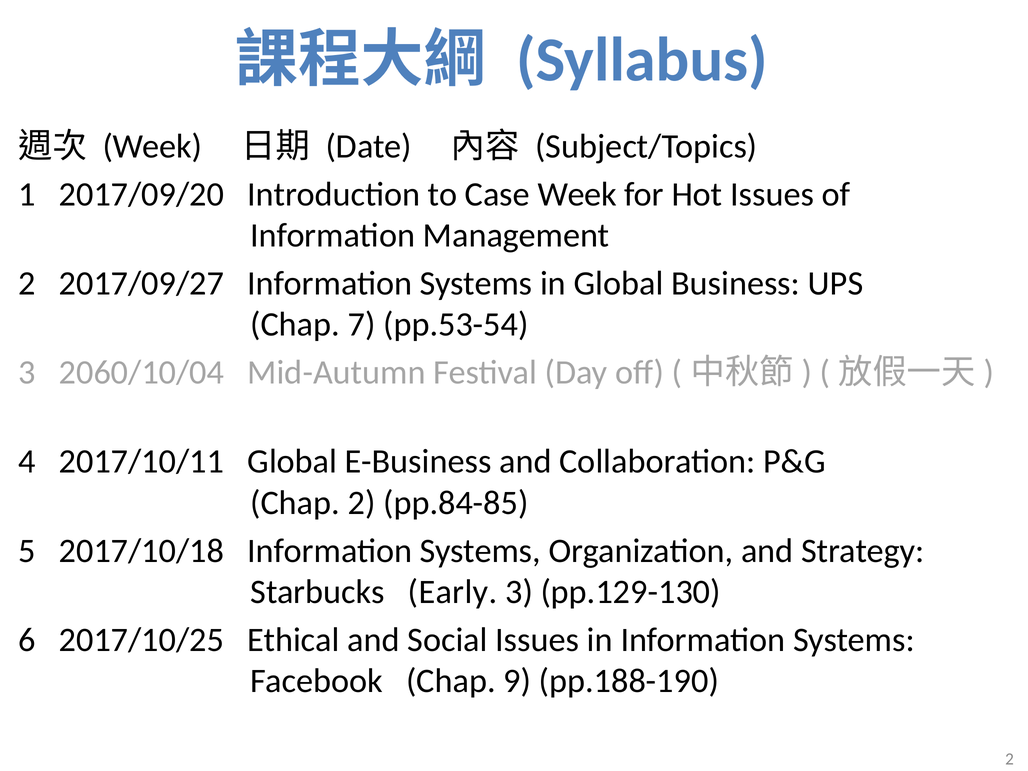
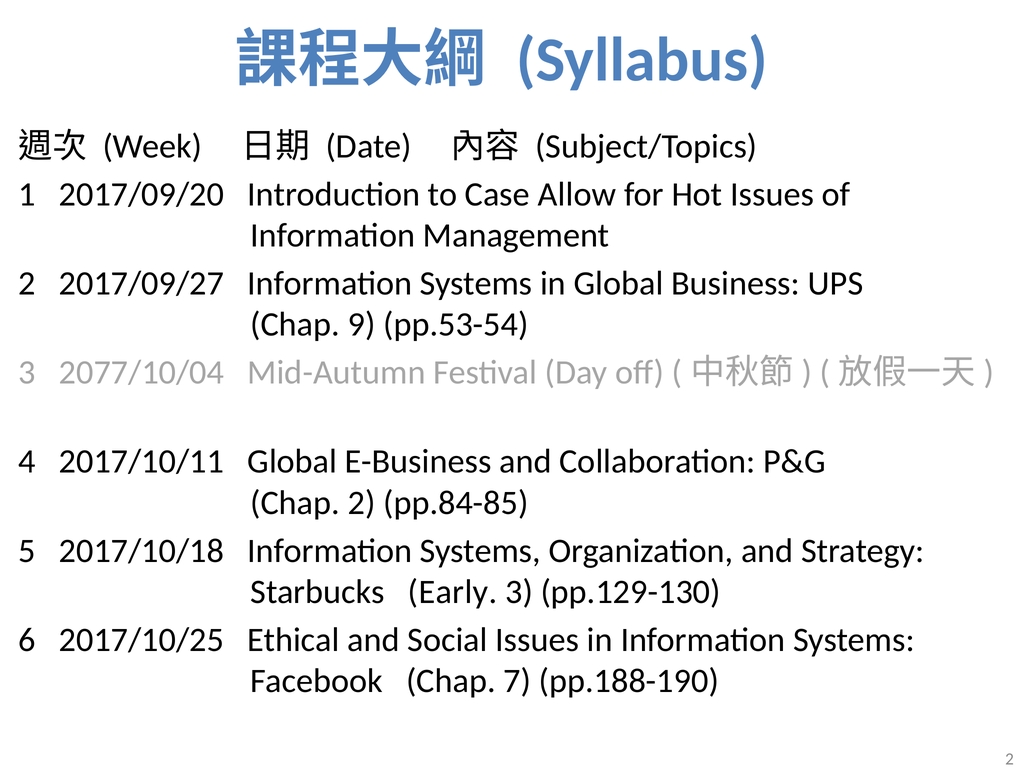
Case Week: Week -> Allow
7: 7 -> 9
2060/10/04: 2060/10/04 -> 2077/10/04
9: 9 -> 7
